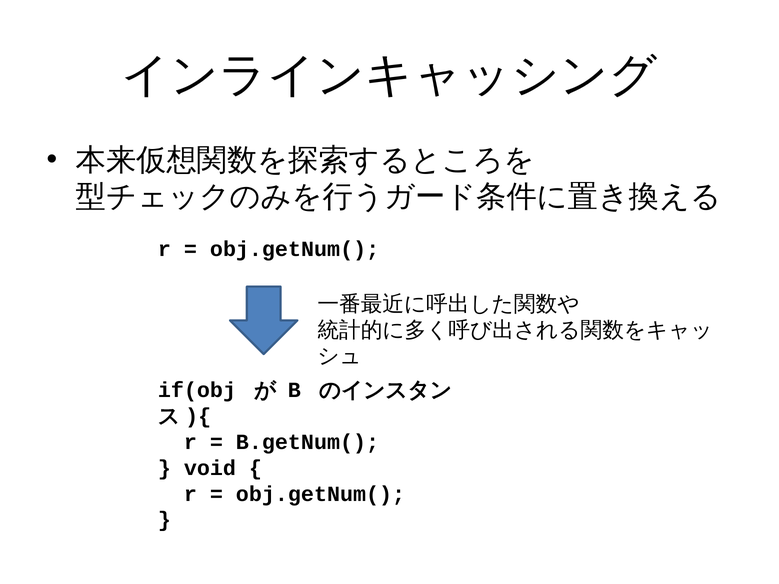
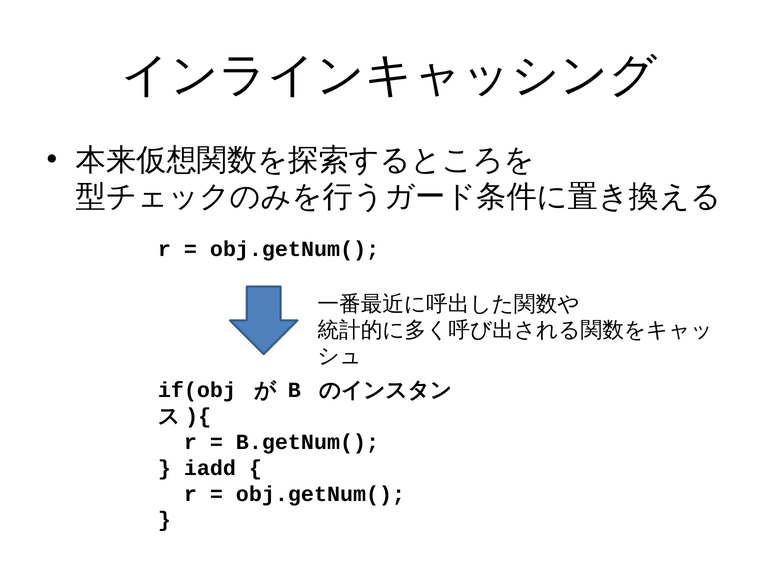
void: void -> iadd
